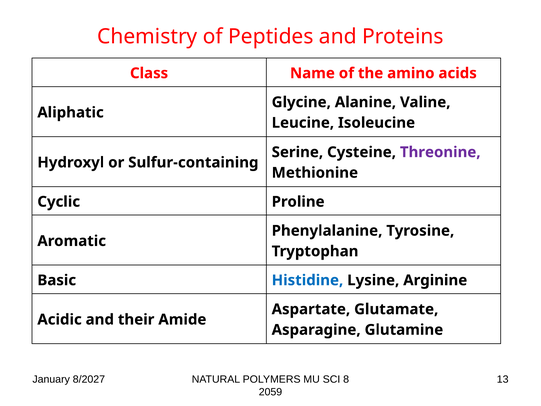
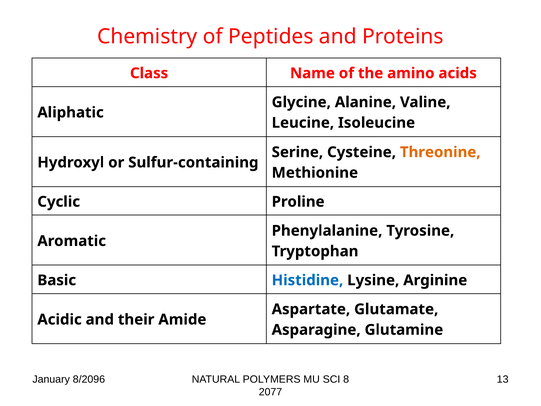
Threonine colour: purple -> orange
8/2027: 8/2027 -> 8/2096
2059: 2059 -> 2077
